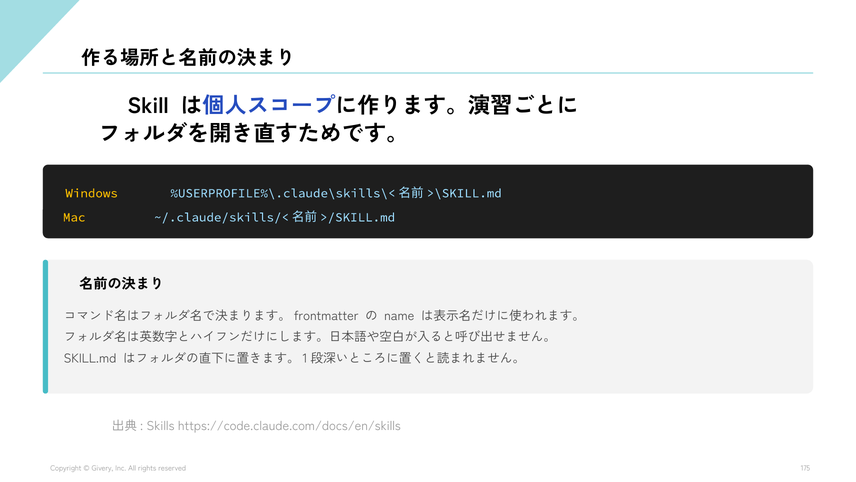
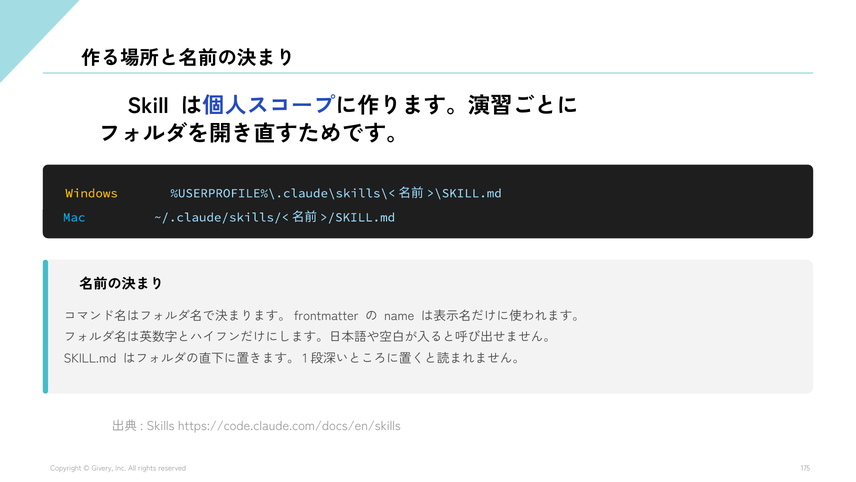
Mac colour: yellow -> light blue
